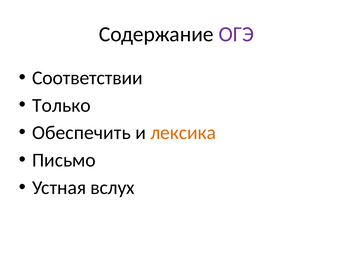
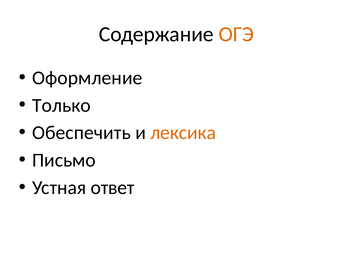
ОГЭ colour: purple -> orange
Соответствии: Соответствии -> Оформление
вслух: вслух -> ответ
